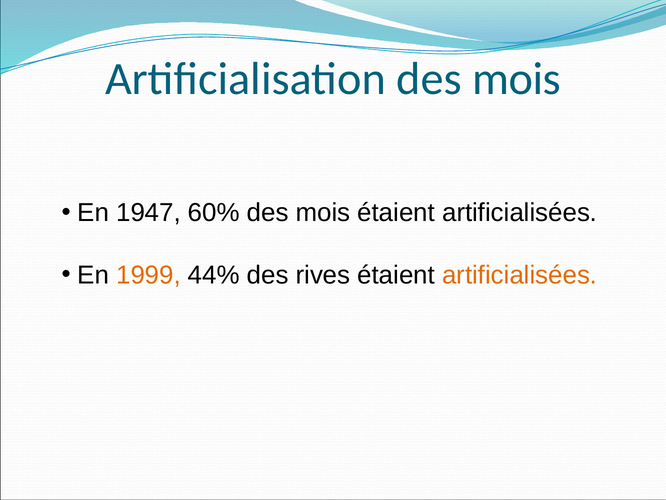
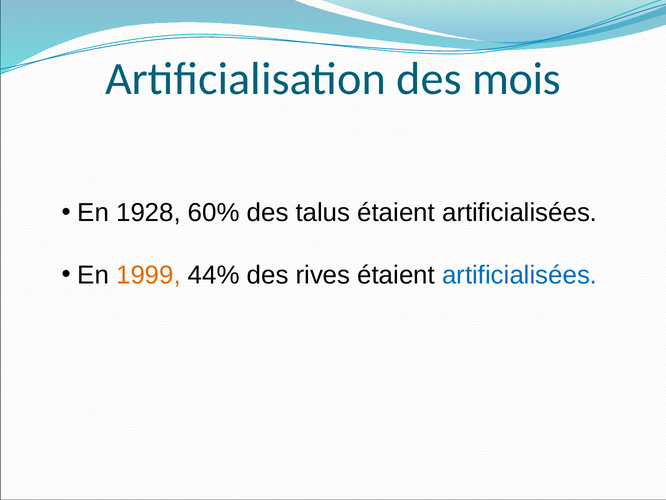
1947: 1947 -> 1928
60% des mois: mois -> talus
artificialisées at (520, 275) colour: orange -> blue
